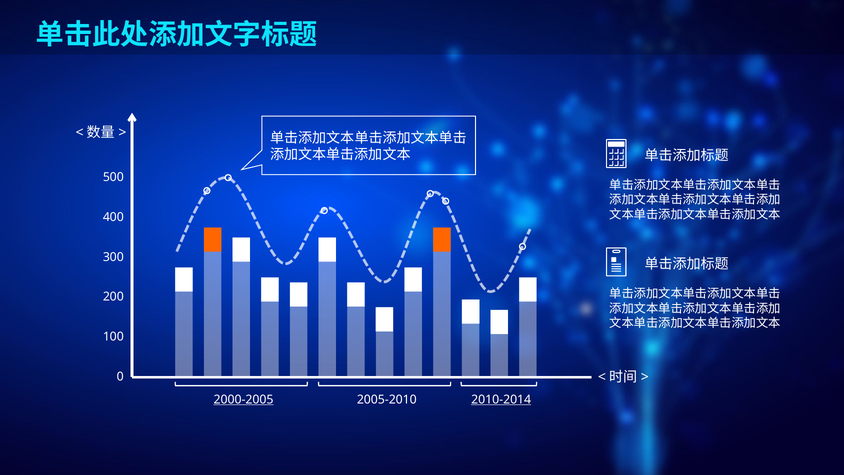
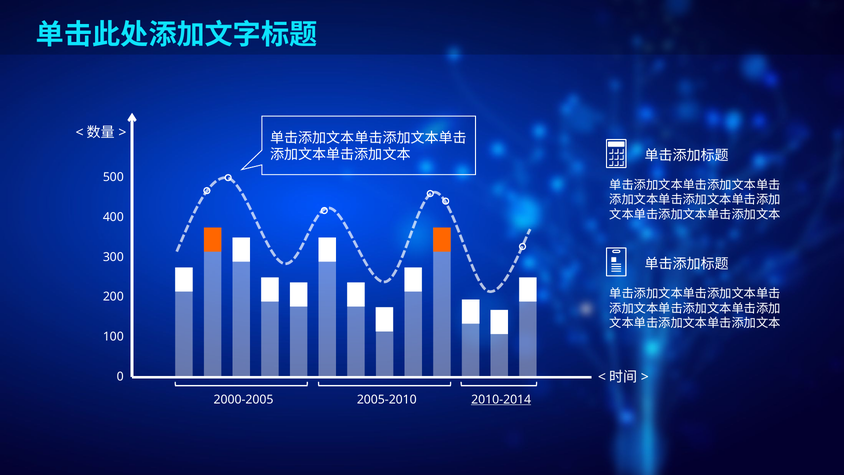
2000-2005 underline: present -> none
